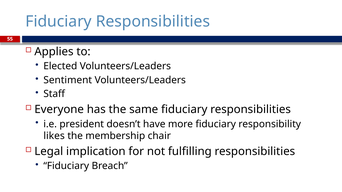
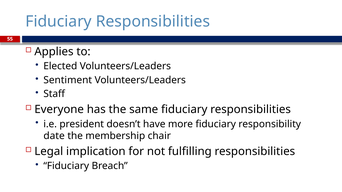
likes: likes -> date
